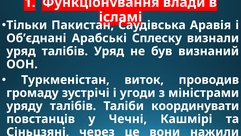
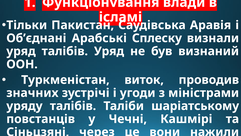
громаду: громаду -> значних
координувати: координувати -> шаріатському
